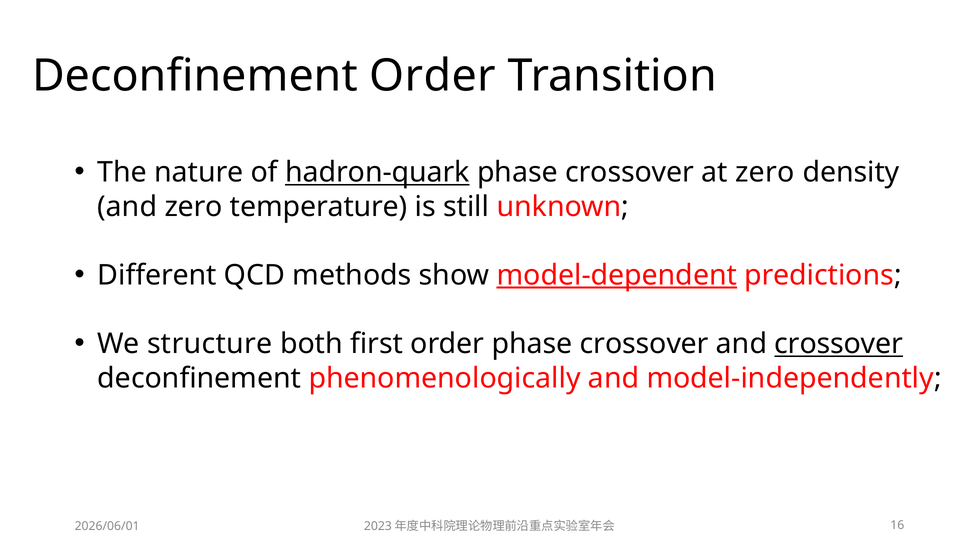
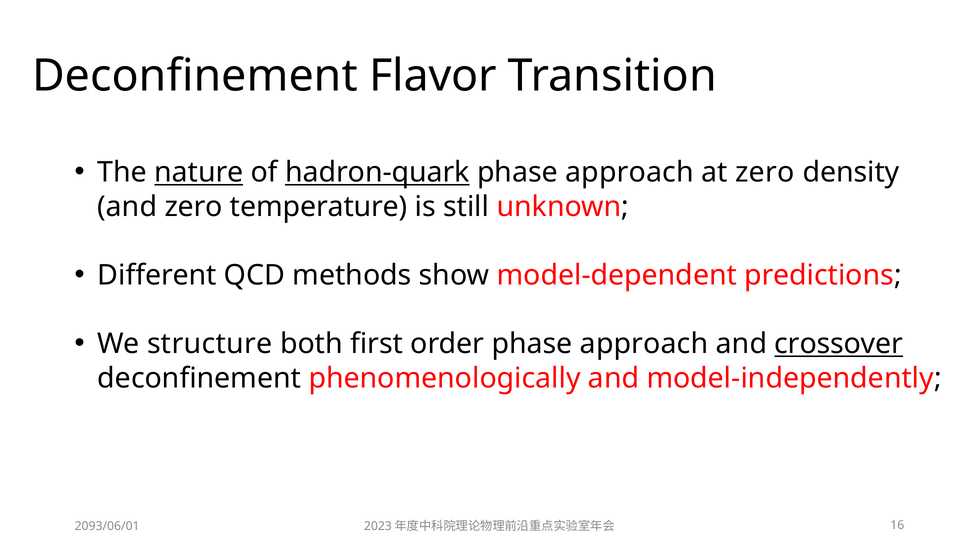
Deconfinement Order: Order -> Flavor
nature underline: none -> present
crossover at (630, 172): crossover -> approach
model-dependent underline: present -> none
order phase crossover: crossover -> approach
2026/06/01: 2026/06/01 -> 2093/06/01
